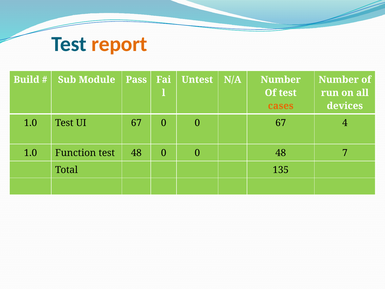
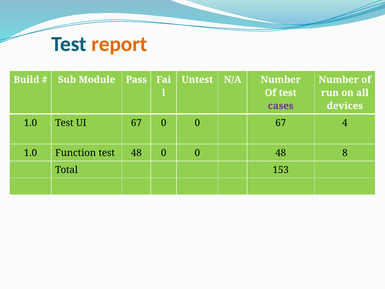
cases colour: orange -> purple
7: 7 -> 8
135: 135 -> 153
